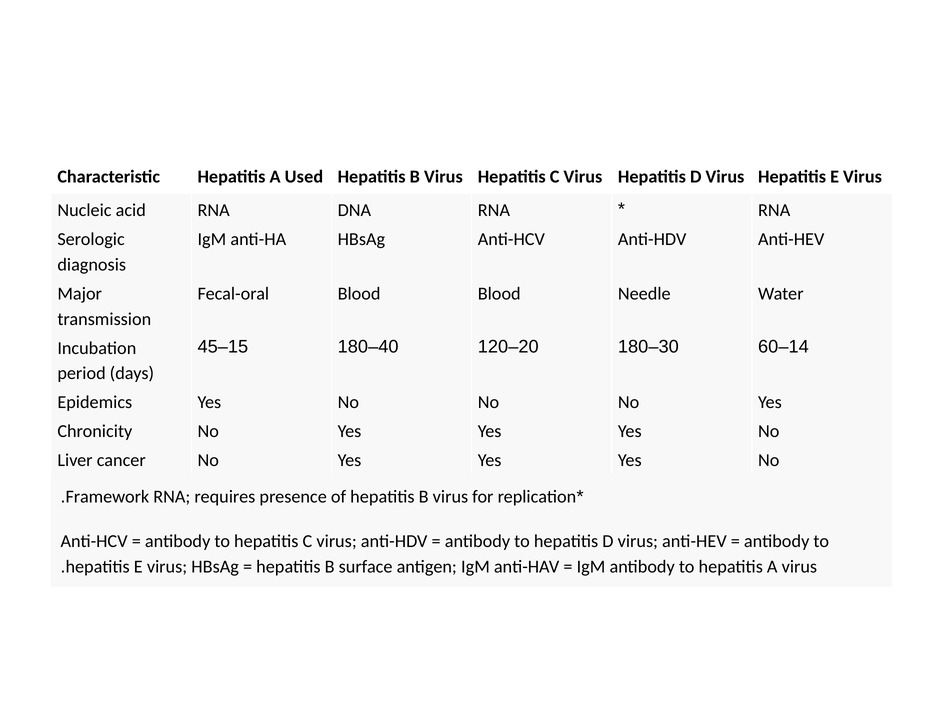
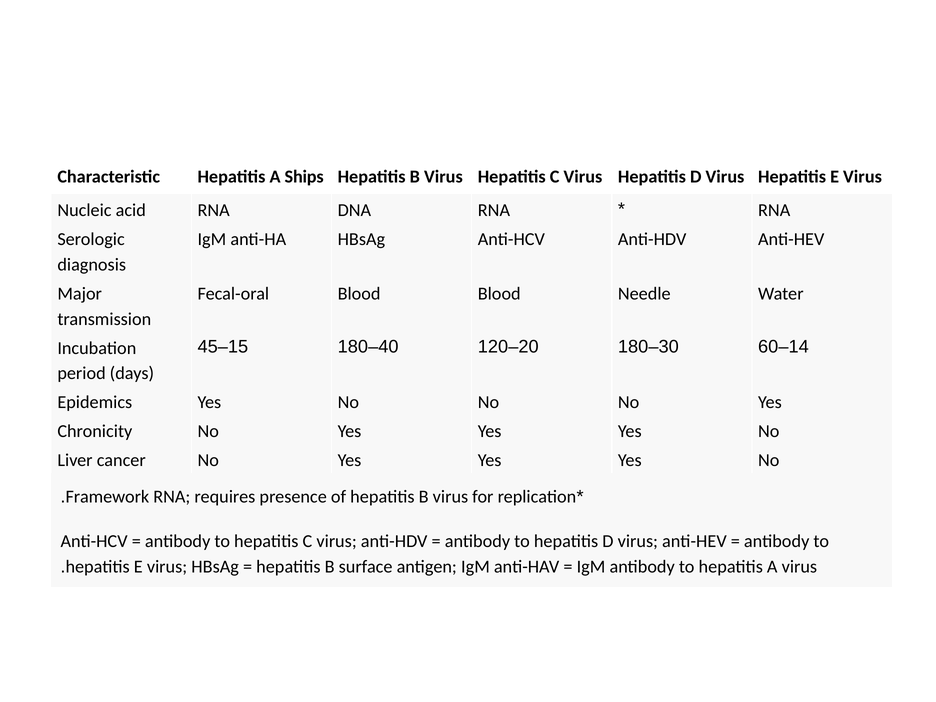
Used: Used -> Ships
